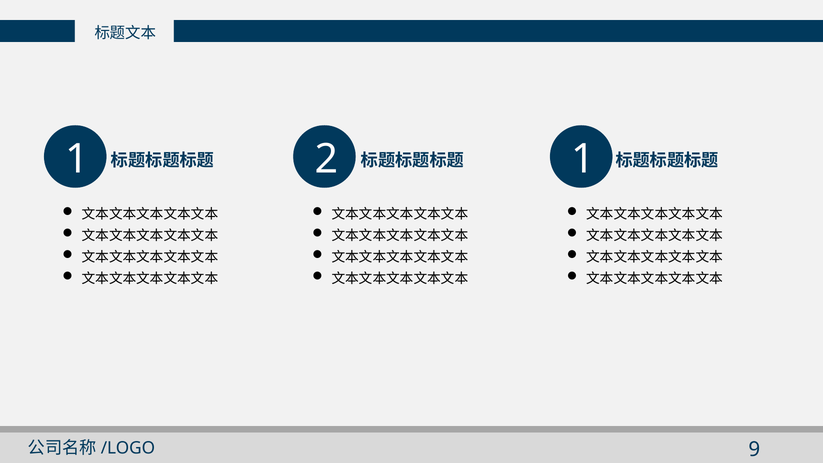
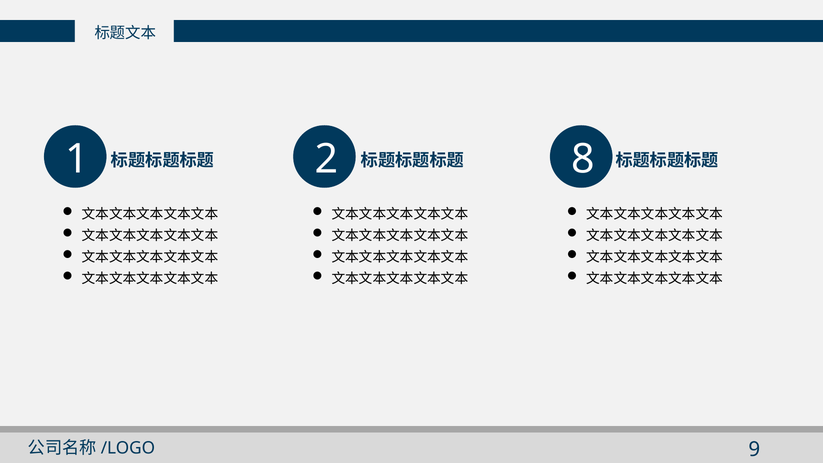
2 1: 1 -> 8
